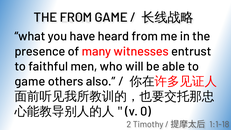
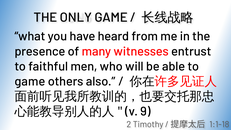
THE FROM: FROM -> ONLY
0: 0 -> 9
